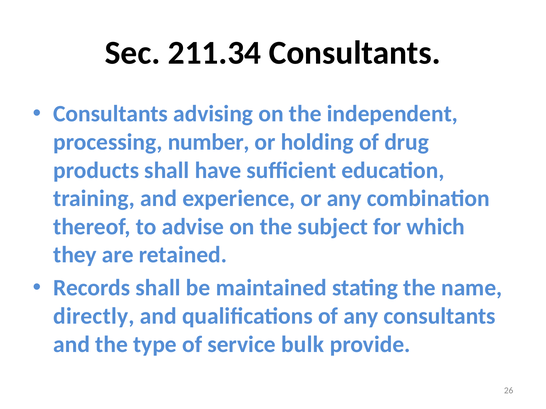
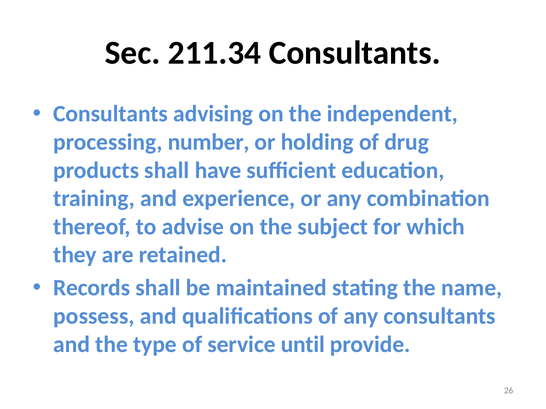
directly: directly -> possess
bulk: bulk -> until
